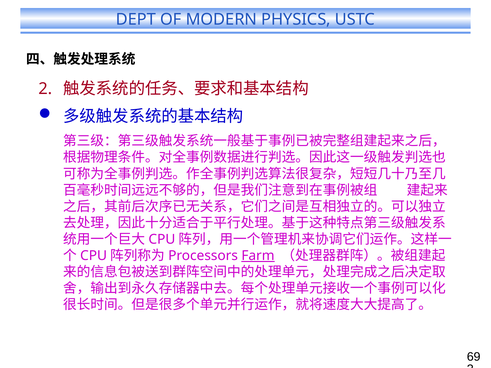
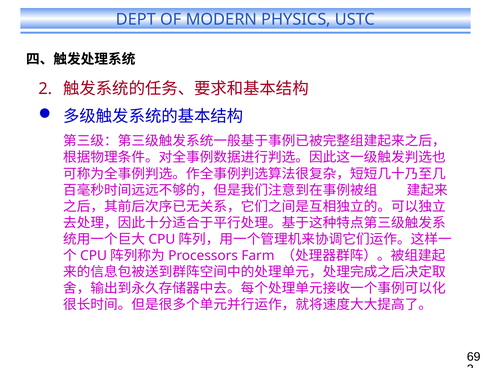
Farm underline: present -> none
